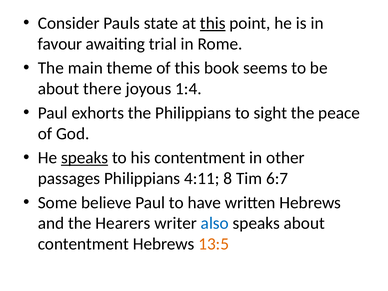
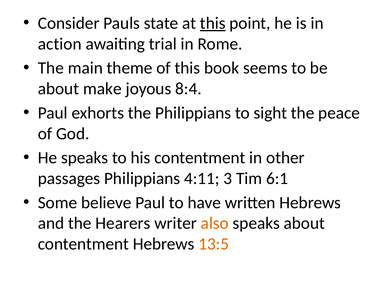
favour: favour -> action
there: there -> make
1:4: 1:4 -> 8:4
speaks at (85, 158) underline: present -> none
8: 8 -> 3
6:7: 6:7 -> 6:1
also colour: blue -> orange
